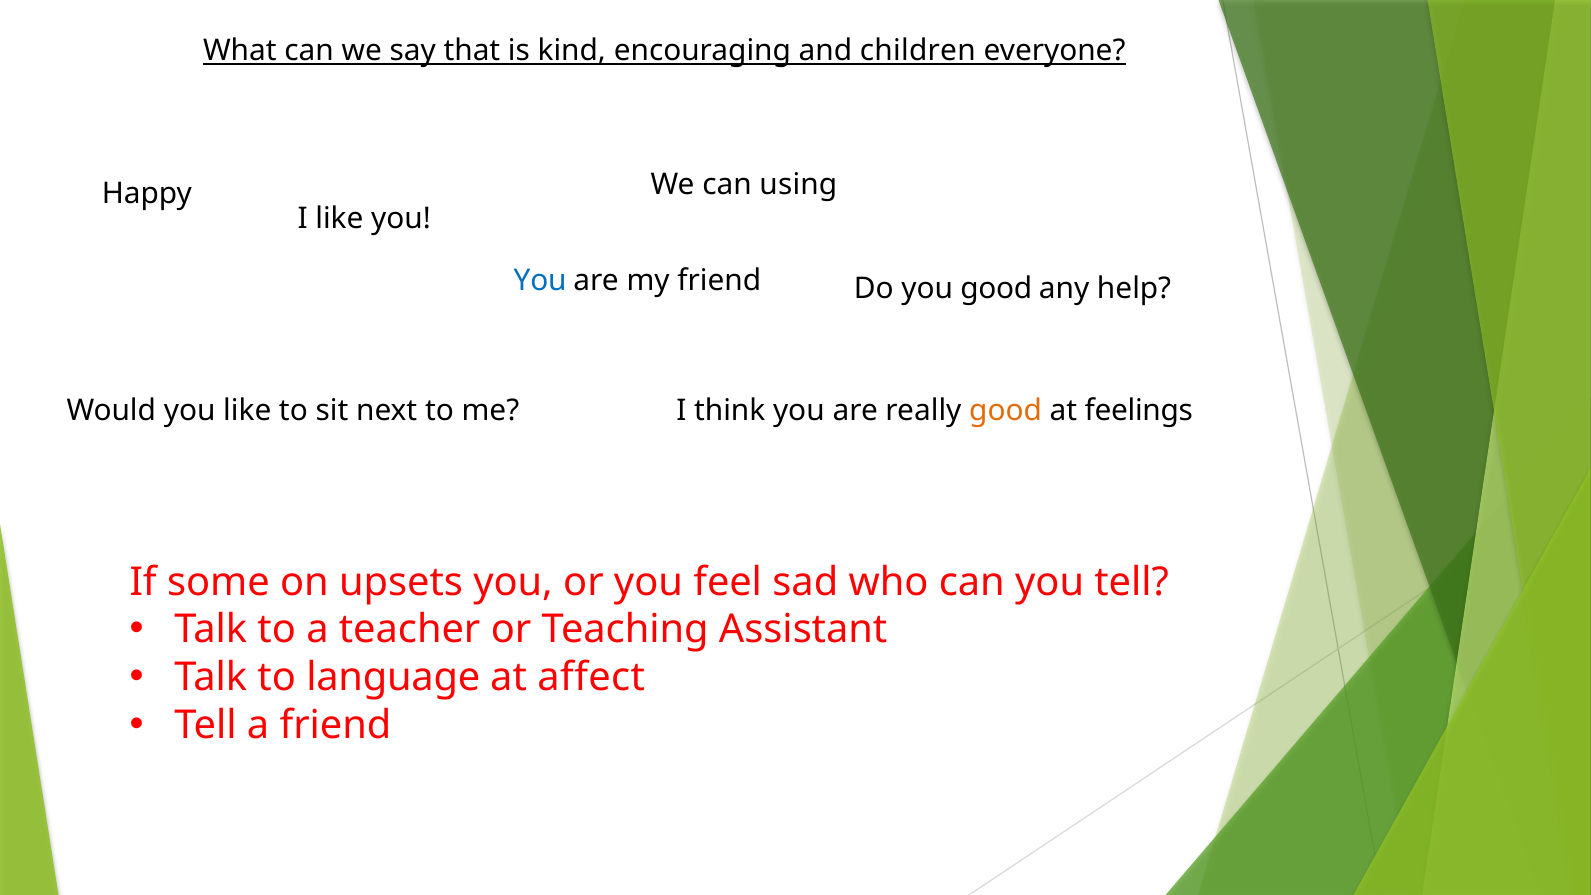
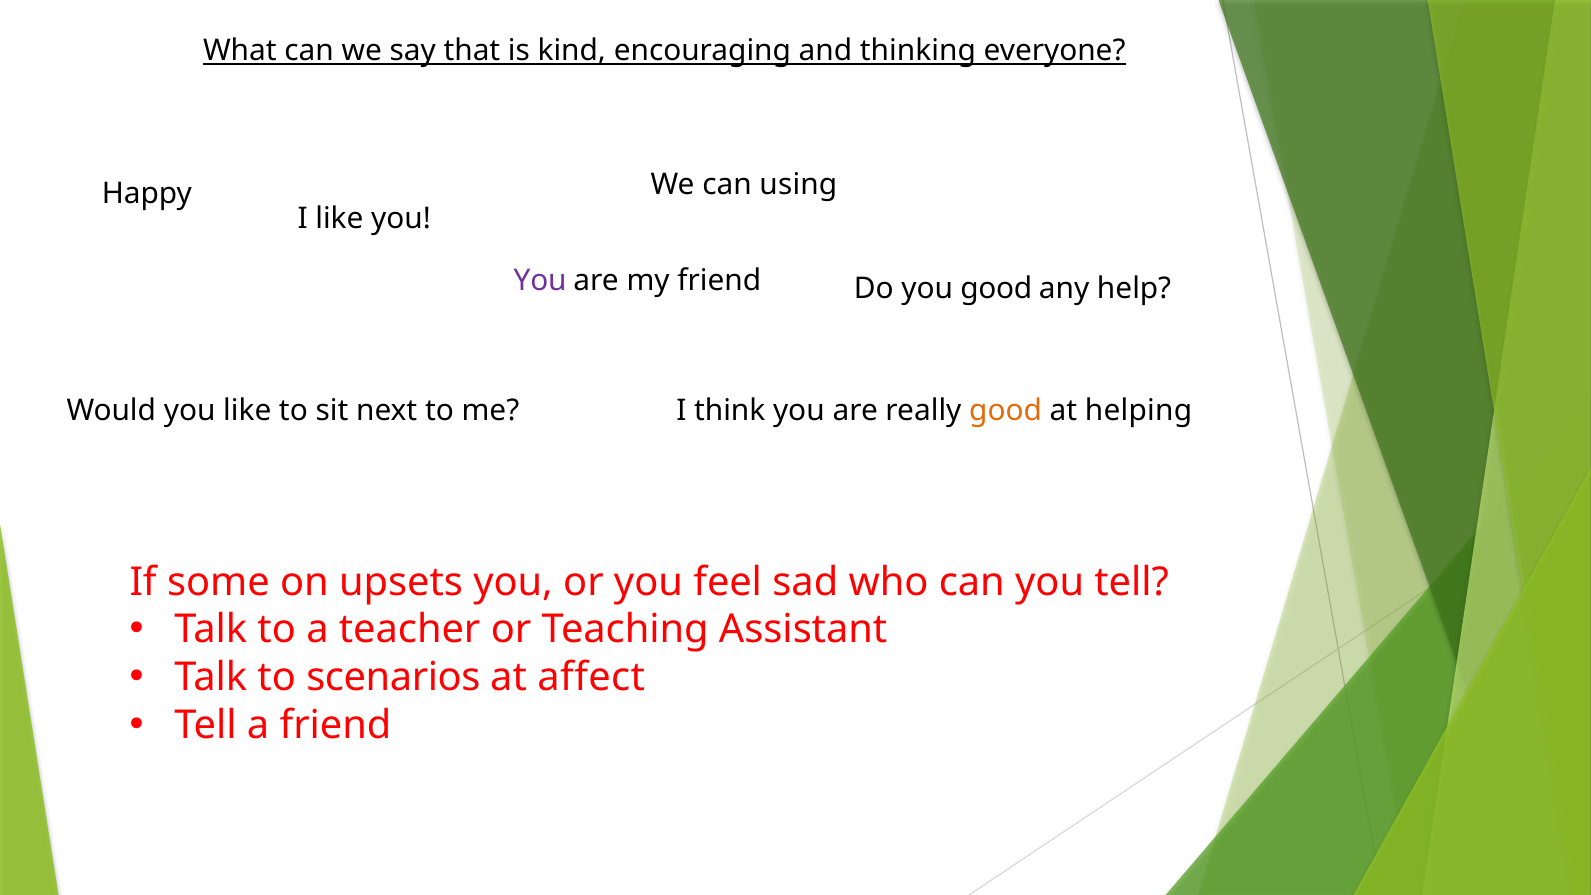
children: children -> thinking
You at (540, 281) colour: blue -> purple
feelings: feelings -> helping
language: language -> scenarios
